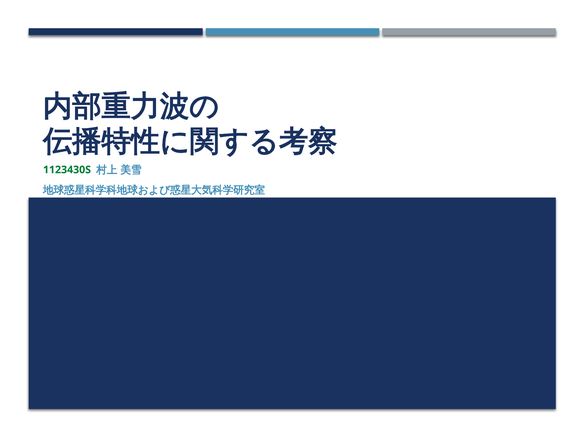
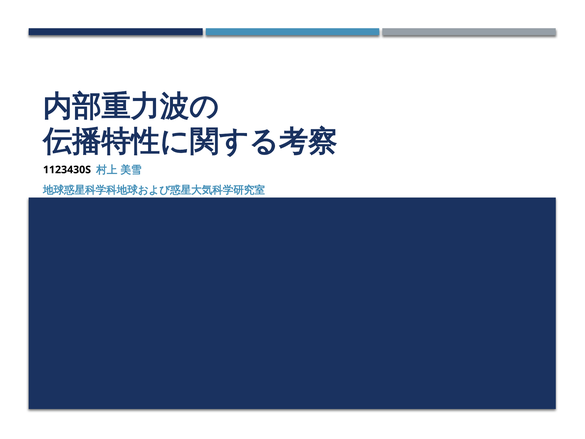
1123430S colour: green -> black
